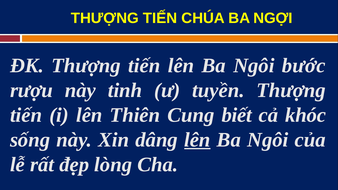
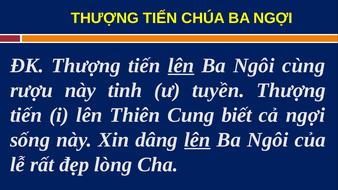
lên at (181, 66) underline: none -> present
bước: bước -> cùng
cả khóc: khóc -> ngợi
